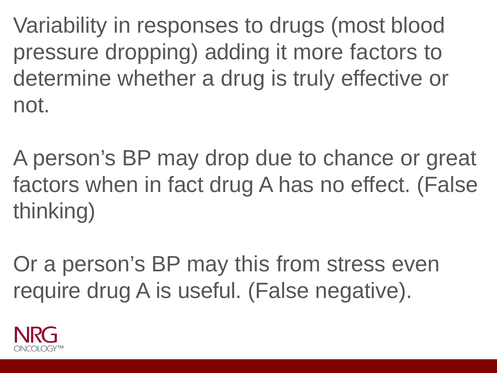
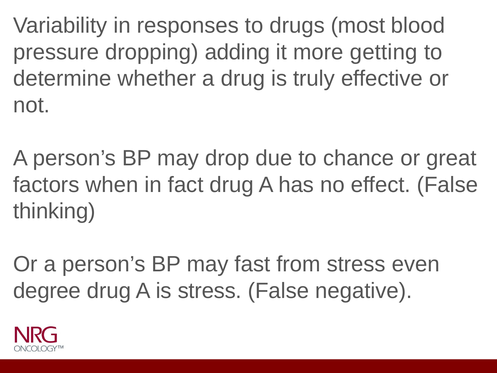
more factors: factors -> getting
this: this -> fast
require: require -> degree
is useful: useful -> stress
